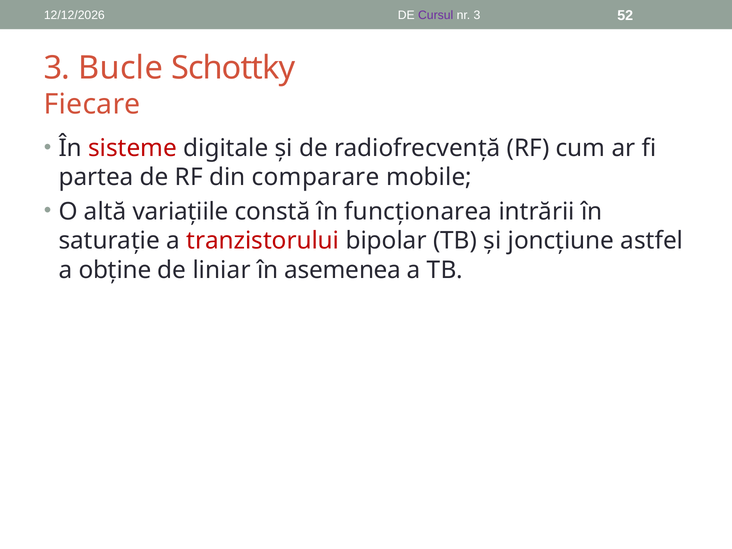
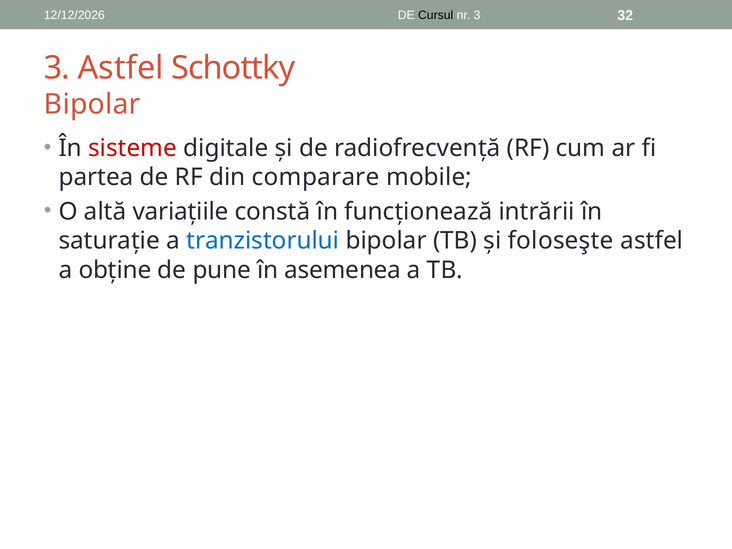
Cursul colour: purple -> black
52: 52 -> 32
3 Bucle: Bucle -> Astfel
Fiecare at (92, 104): Fiecare -> Bipolar
funcționarea: funcționarea -> funcționează
tranzistorului colour: red -> blue
joncțiune: joncțiune -> foloseşte
liniar: liniar -> pune
